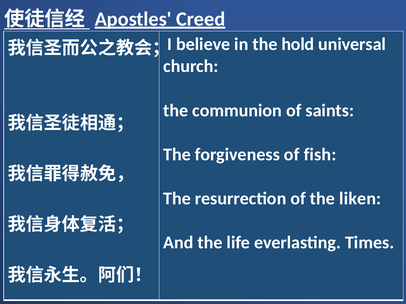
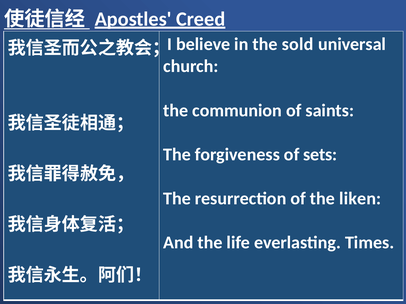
hold: hold -> sold
fish: fish -> sets
